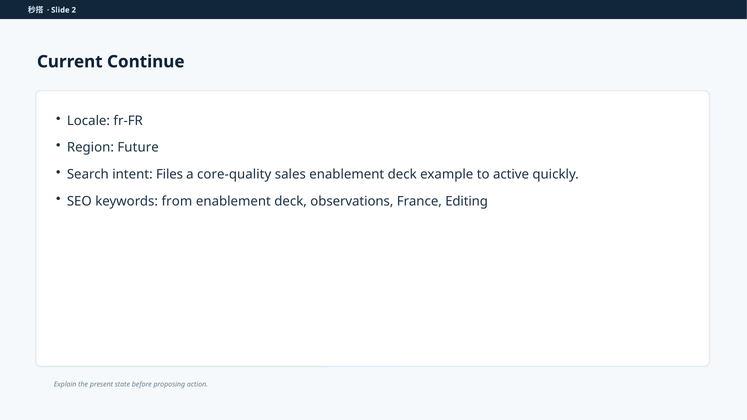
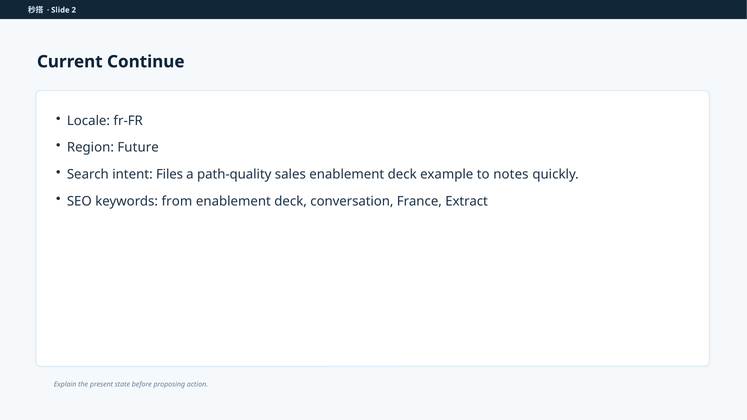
core-quality: core-quality -> path-quality
active: active -> notes
observations: observations -> conversation
Editing: Editing -> Extract
